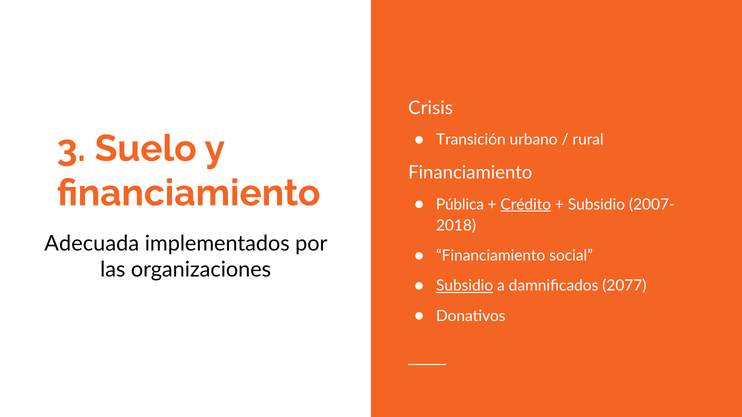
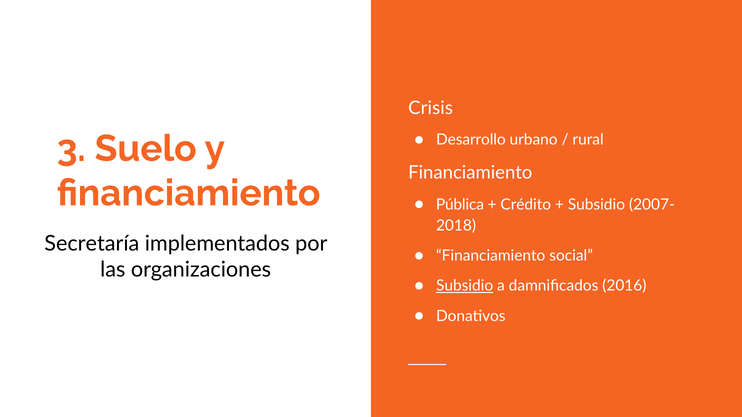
Transición: Transición -> Desarrollo
Crédito underline: present -> none
Adecuada: Adecuada -> Secretaría
2077: 2077 -> 2016
